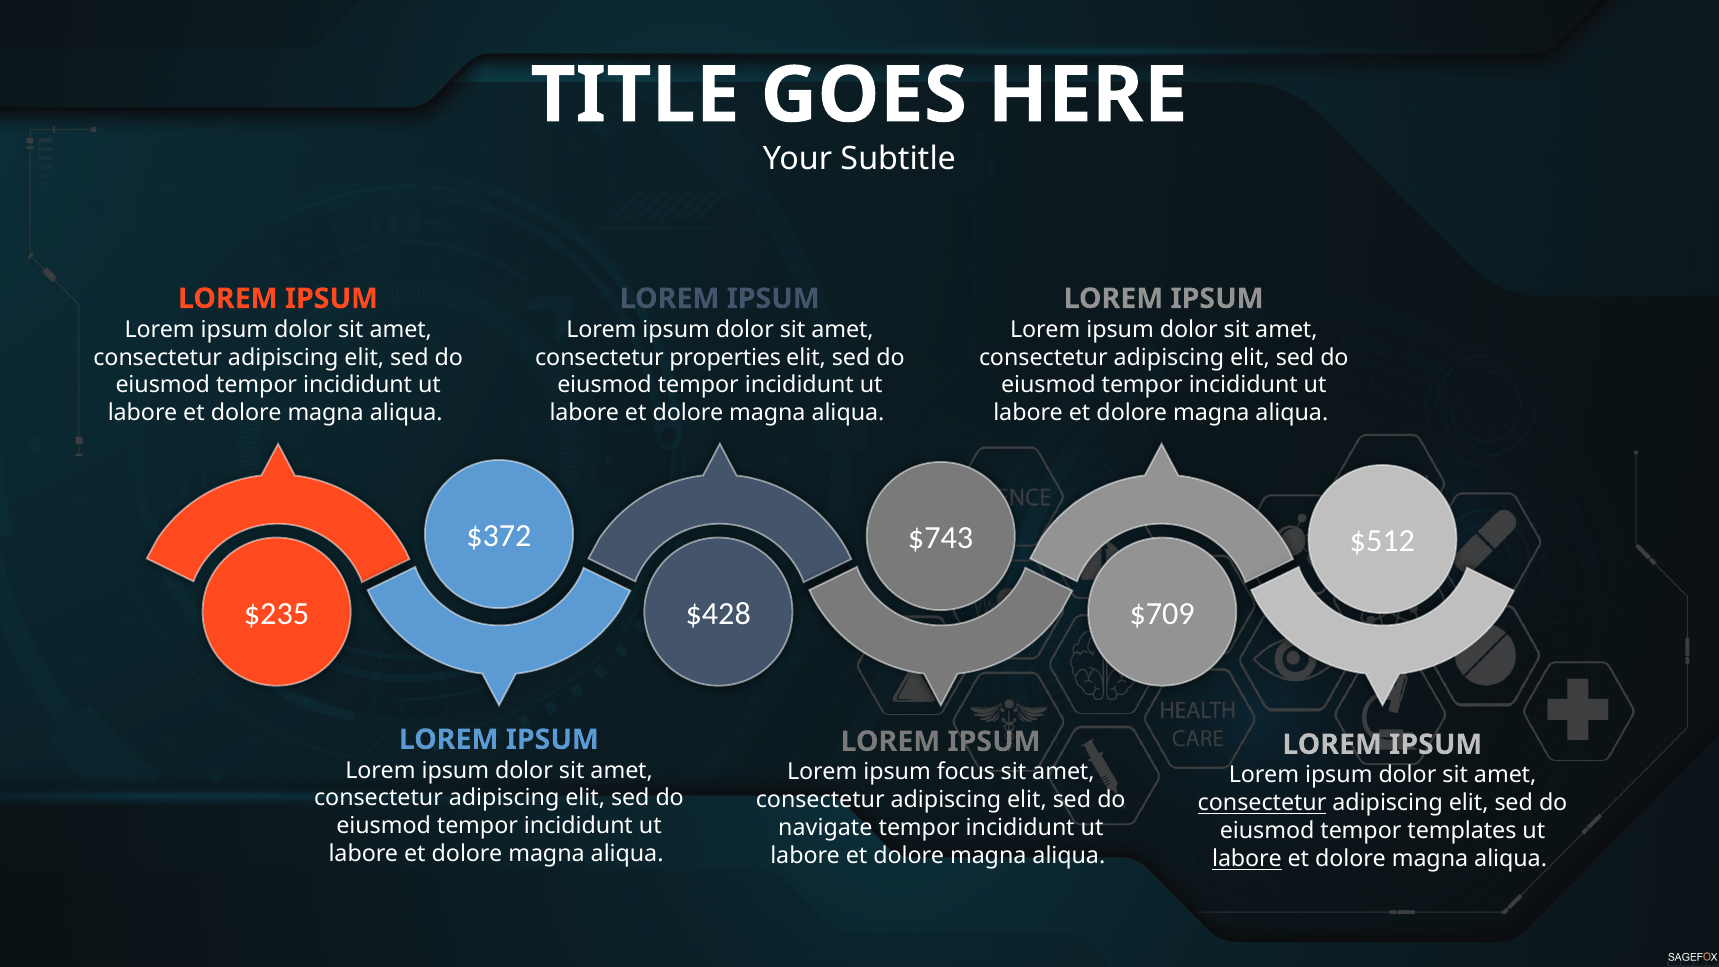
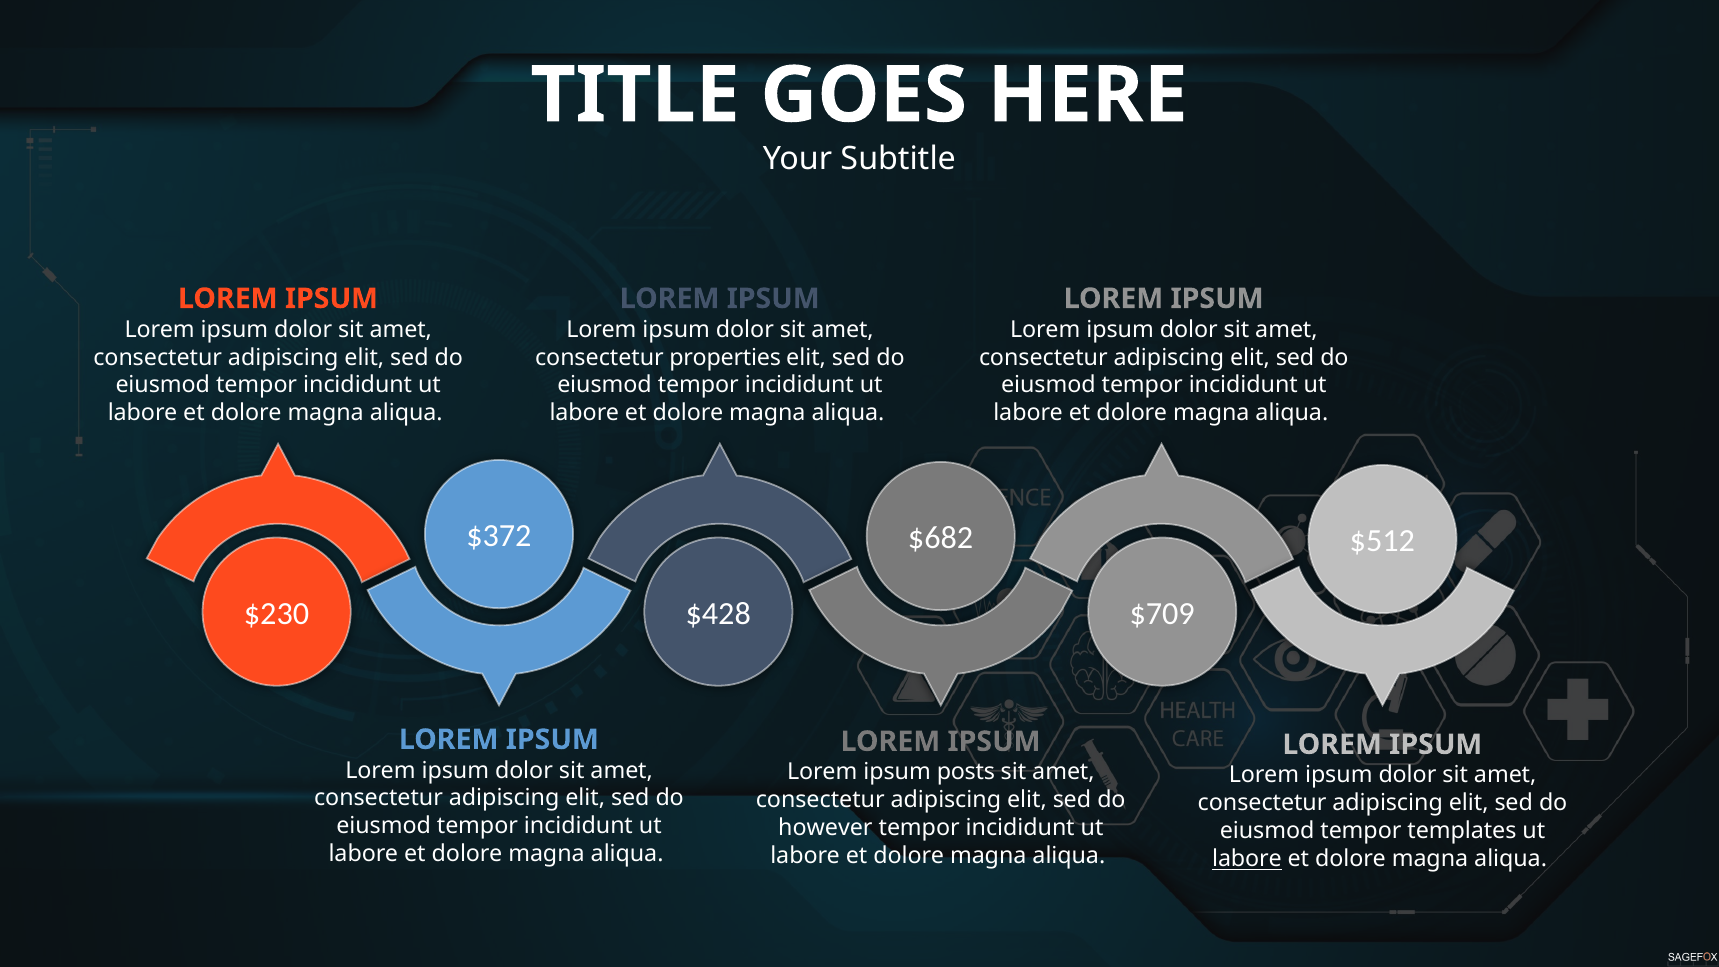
$743: $743 -> $682
$235: $235 -> $230
focus: focus -> posts
consectetur at (1262, 803) underline: present -> none
navigate: navigate -> however
